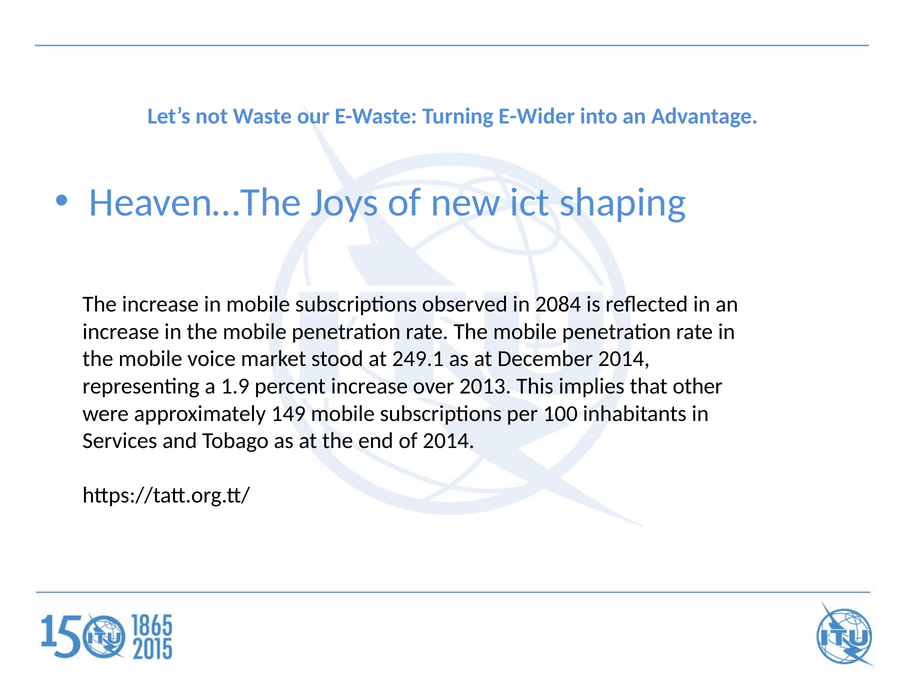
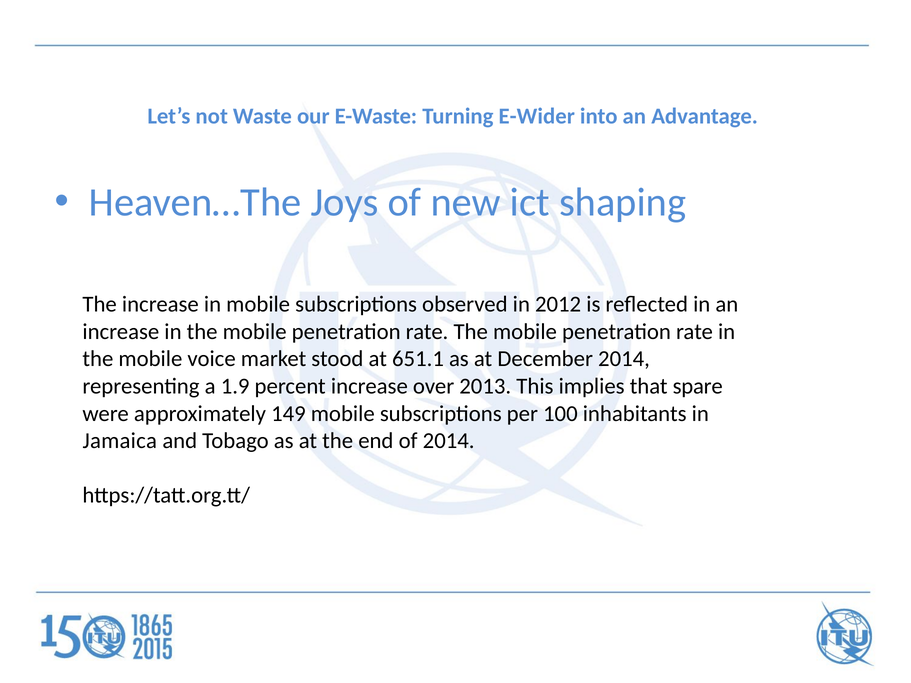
2084: 2084 -> 2012
249.1: 249.1 -> 651.1
other: other -> spare
Services: Services -> Jamaica
